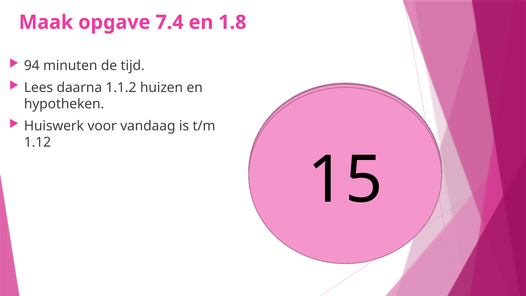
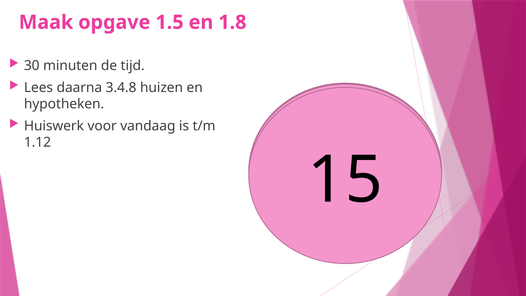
7.4: 7.4 -> 1.5
94: 94 -> 30
1.1.2: 1.1.2 -> 3.4.8
